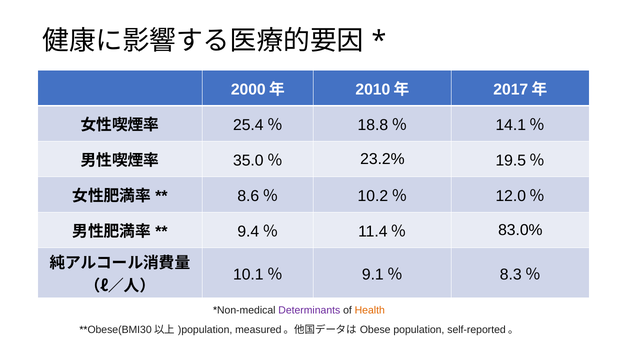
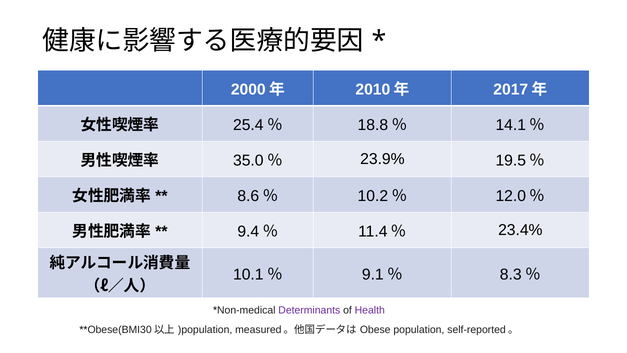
23.2%: 23.2% -> 23.9%
83.0%: 83.0% -> 23.4%
Health colour: orange -> purple
